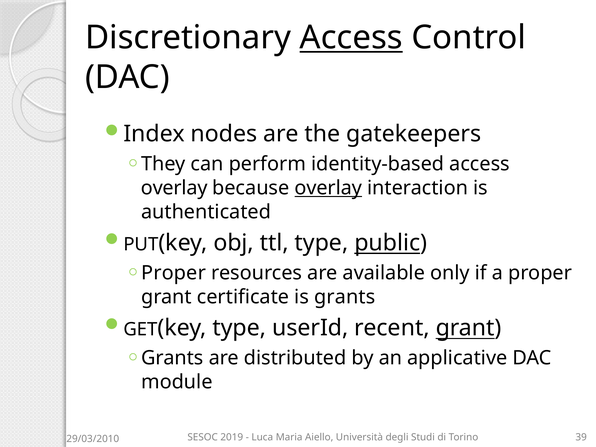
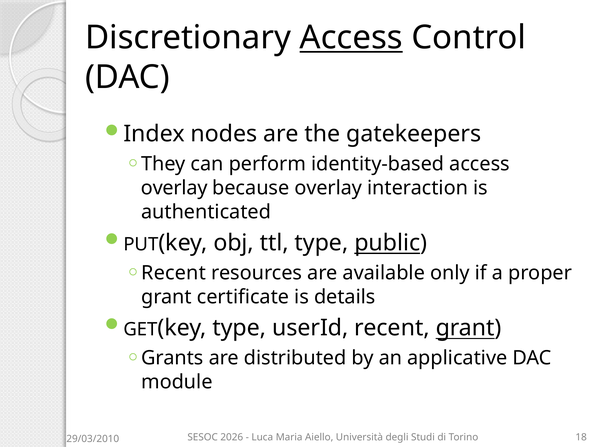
overlay at (328, 188) underline: present -> none
Proper at (174, 273): Proper -> Recent
is grants: grants -> details
2019: 2019 -> 2026
39: 39 -> 18
